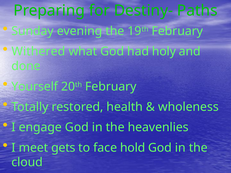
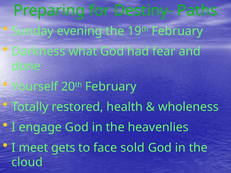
Withered: Withered -> Darkness
holy: holy -> fear
hold: hold -> sold
